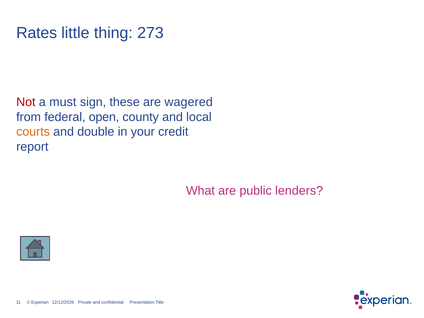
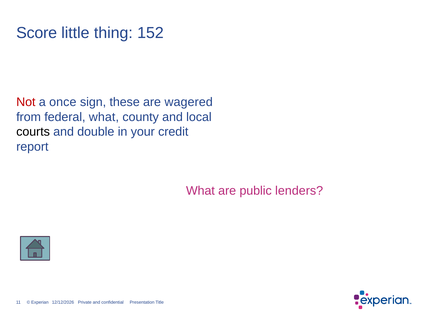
Rates: Rates -> Score
273: 273 -> 152
must: must -> once
federal open: open -> what
courts colour: orange -> black
